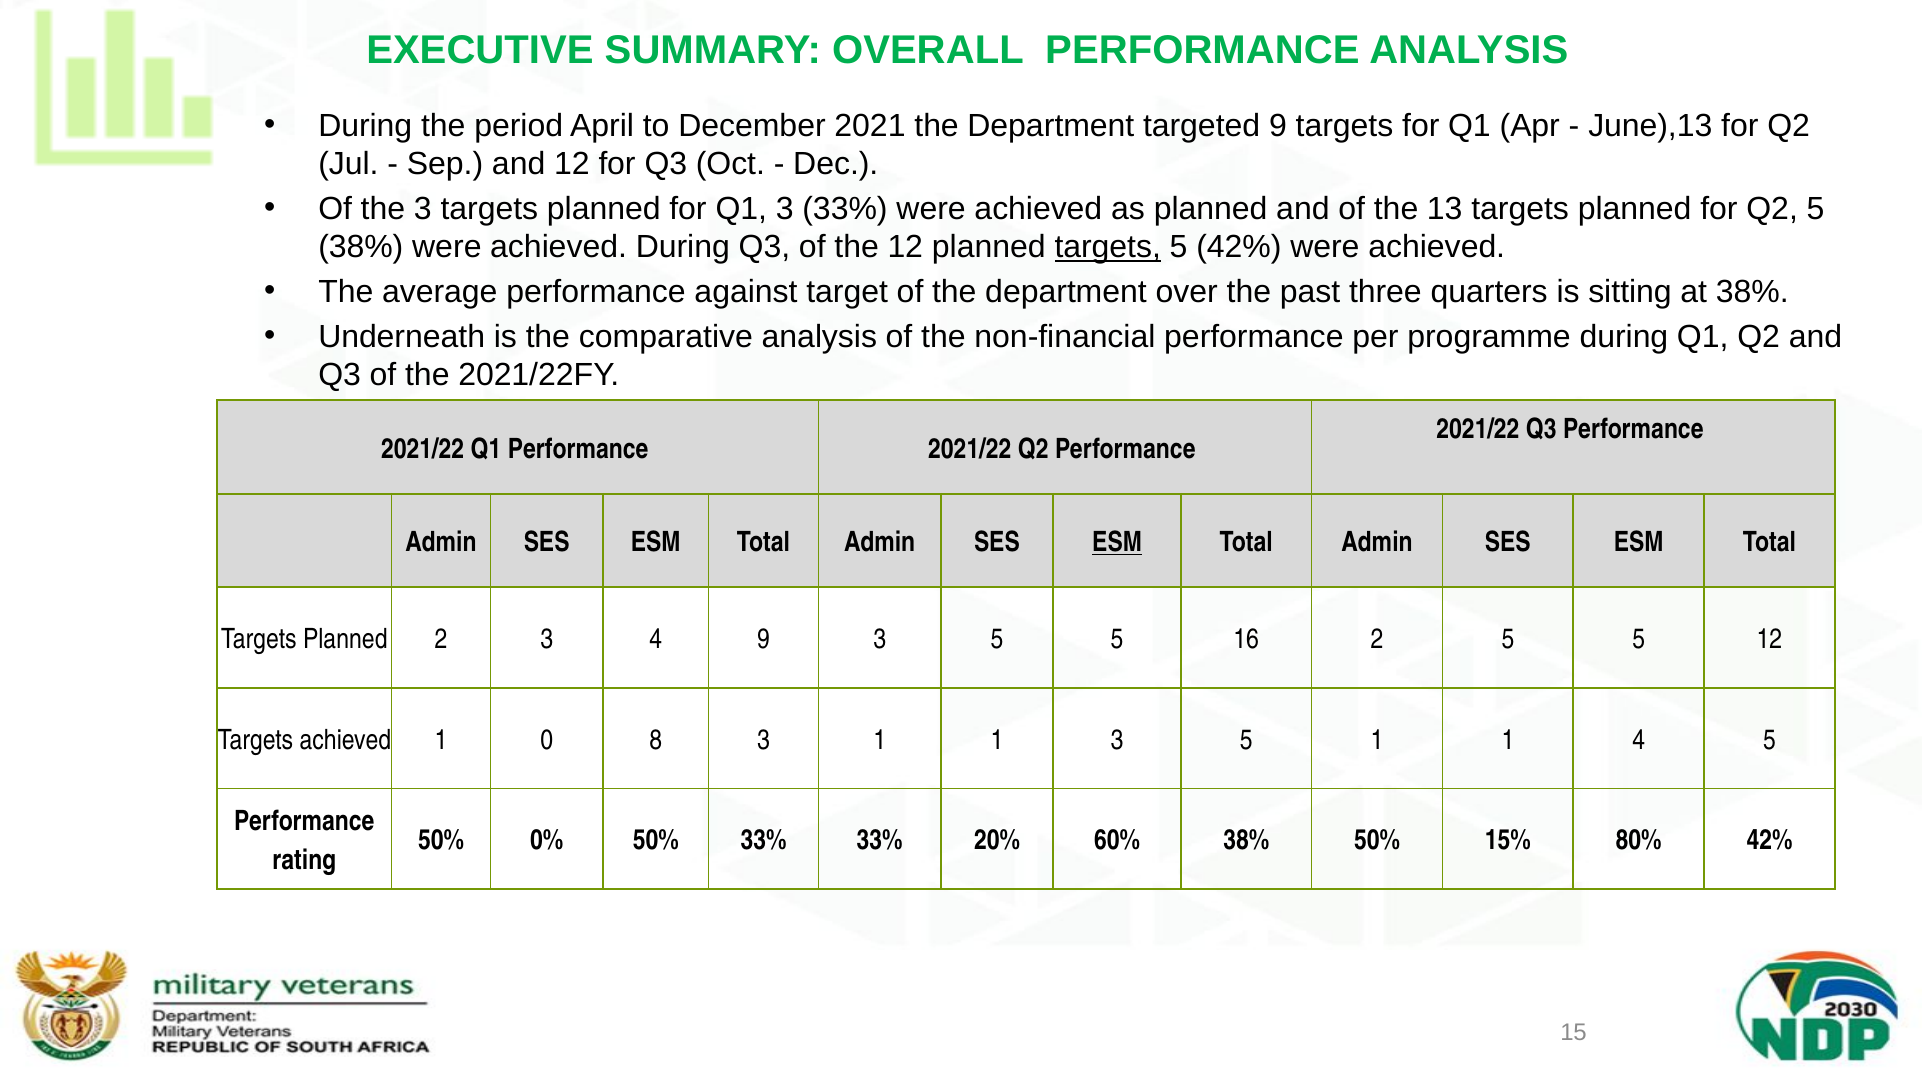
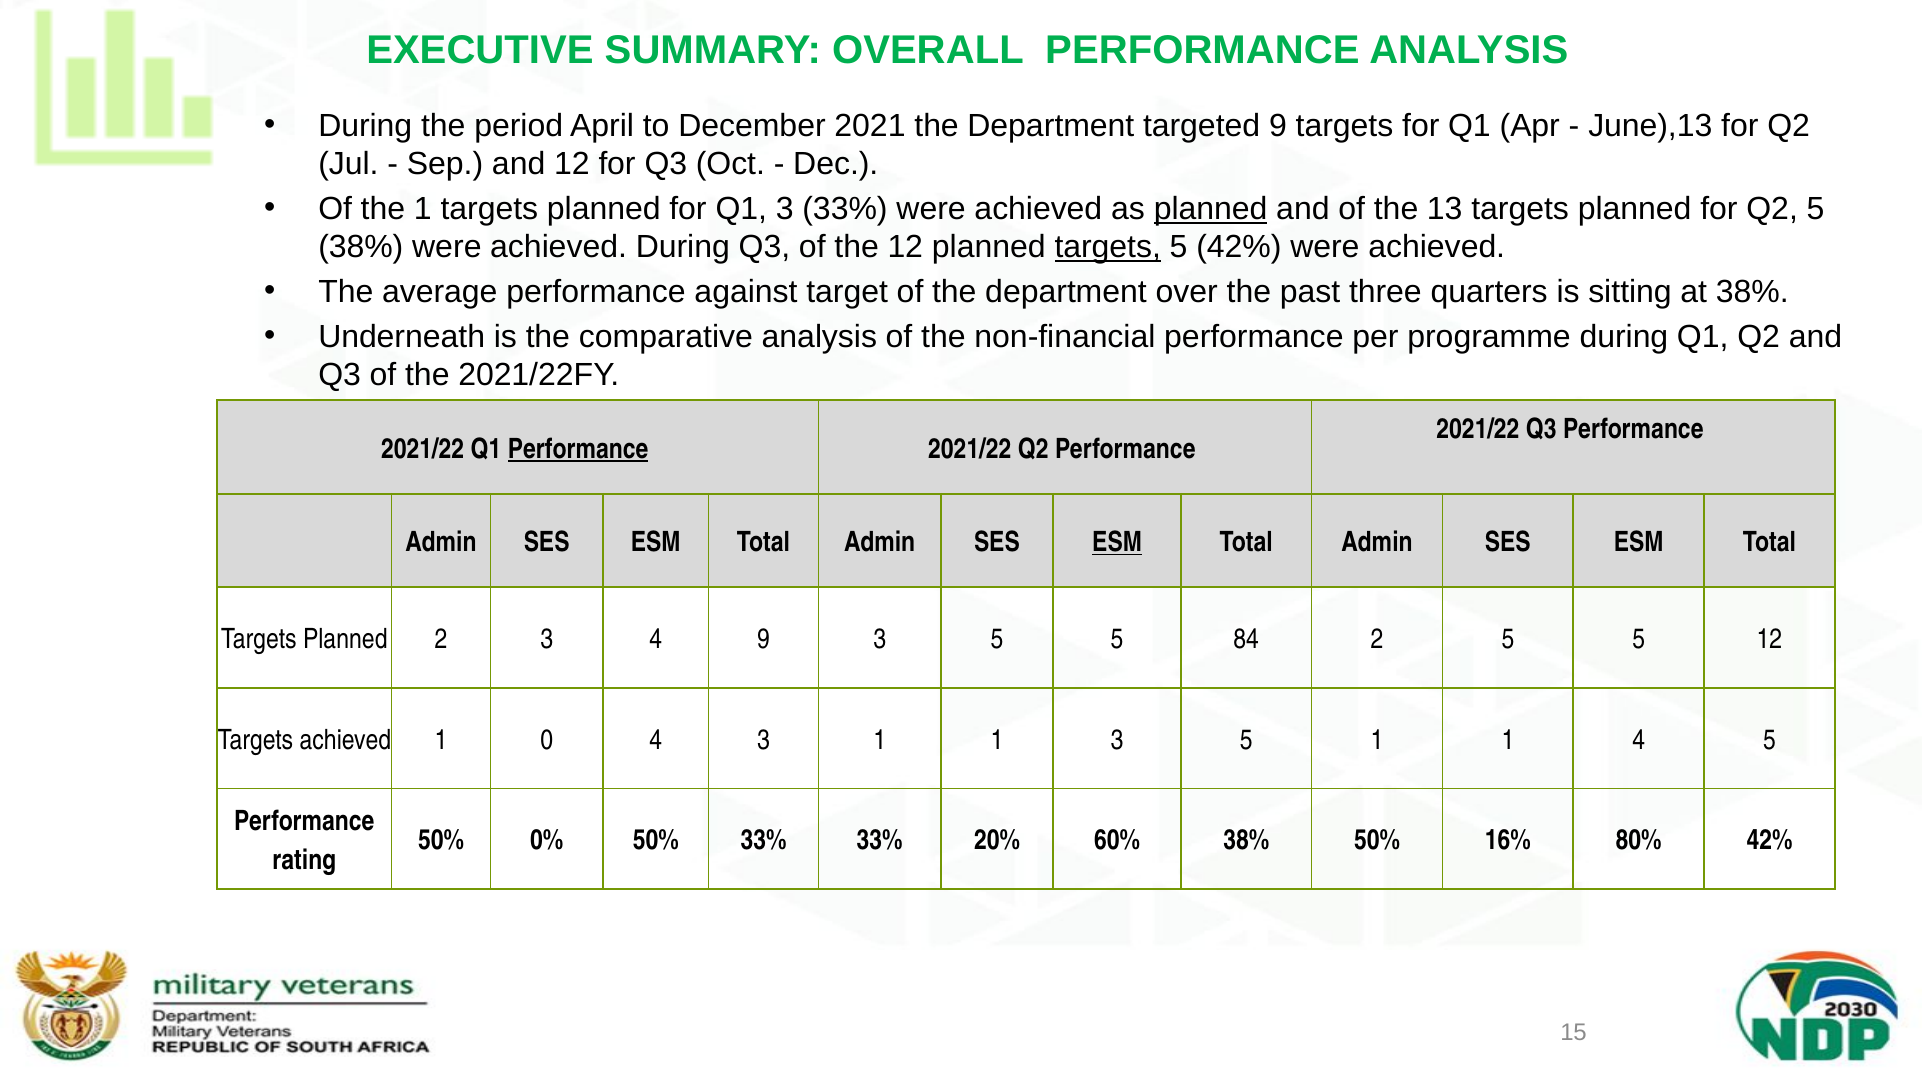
the 3: 3 -> 1
planned at (1211, 209) underline: none -> present
Performance at (578, 449) underline: none -> present
16: 16 -> 84
0 8: 8 -> 4
15%: 15% -> 16%
